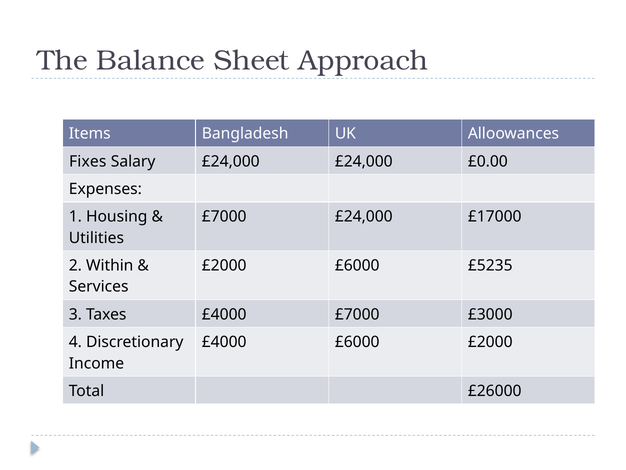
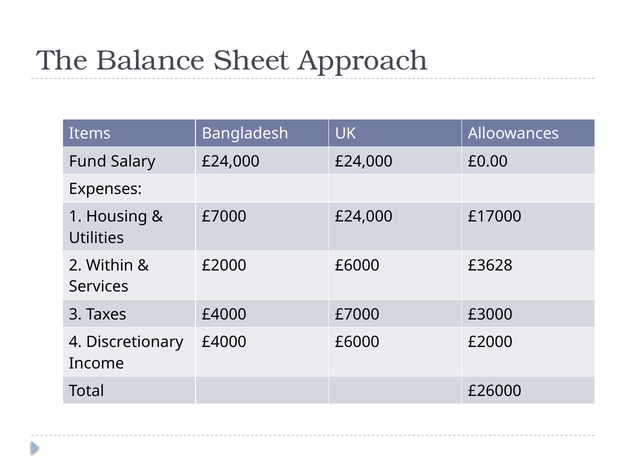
Fixes: Fixes -> Fund
£5235: £5235 -> £3628
